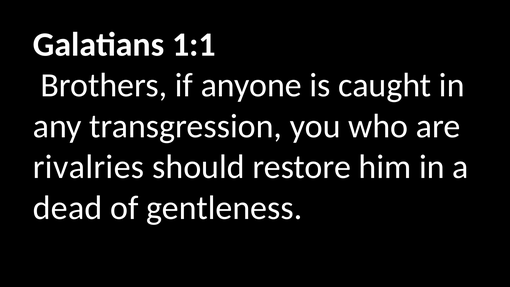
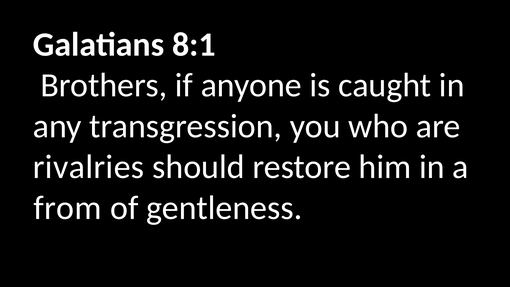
1:1: 1:1 -> 8:1
dead: dead -> from
